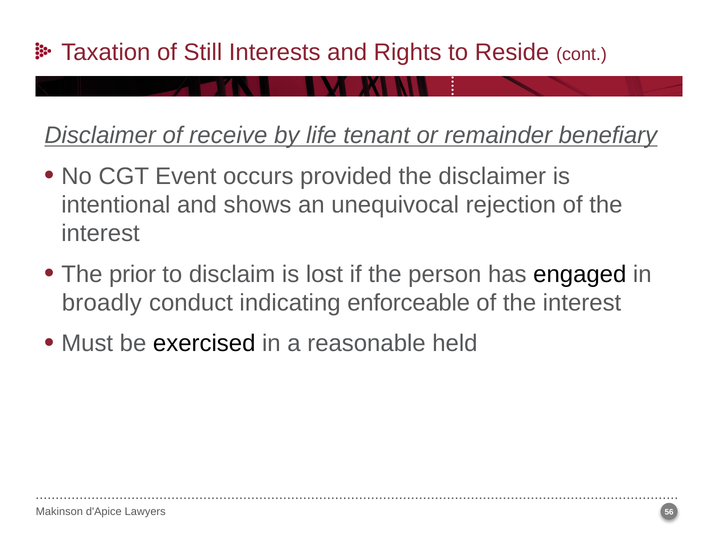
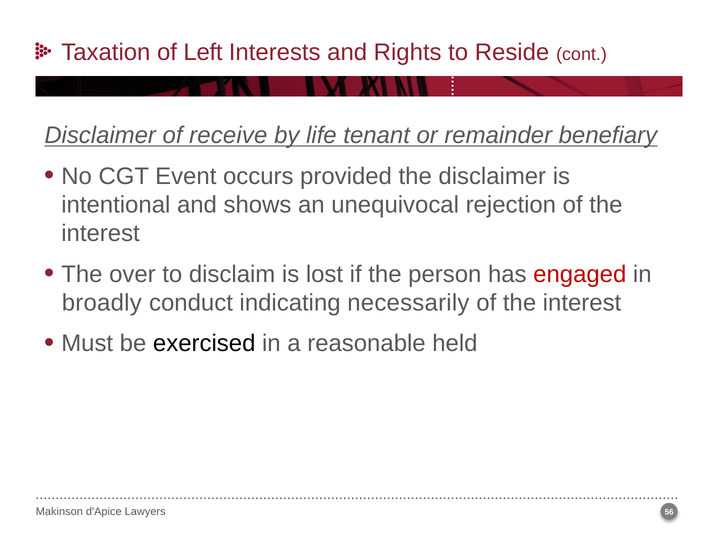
Still: Still -> Left
prior: prior -> over
engaged colour: black -> red
enforceable: enforceable -> necessarily
